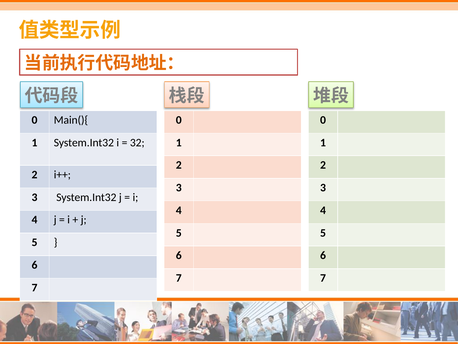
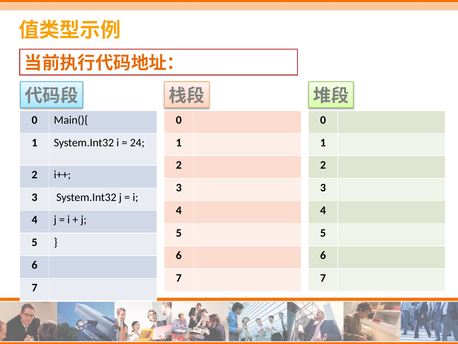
32: 32 -> 24
